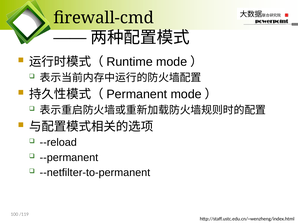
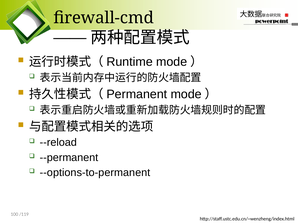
--netfilter-to-permanent: --netfilter-to-permanent -> --options-to-permanent
